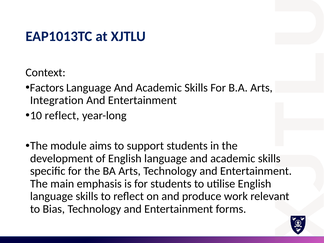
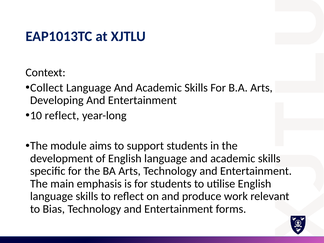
Factors: Factors -> Collect
Integration: Integration -> Developing
